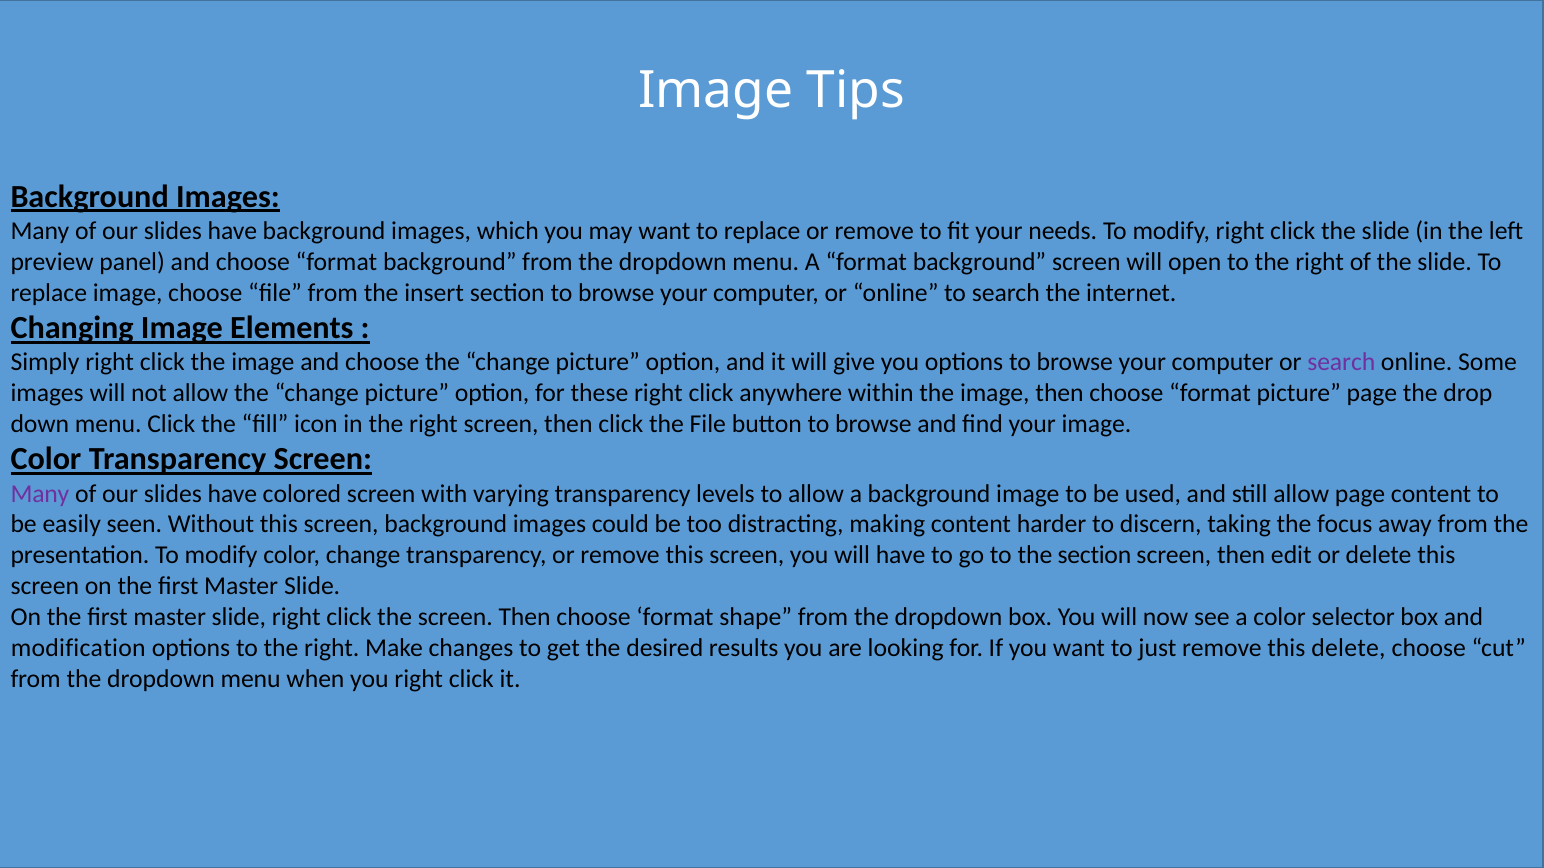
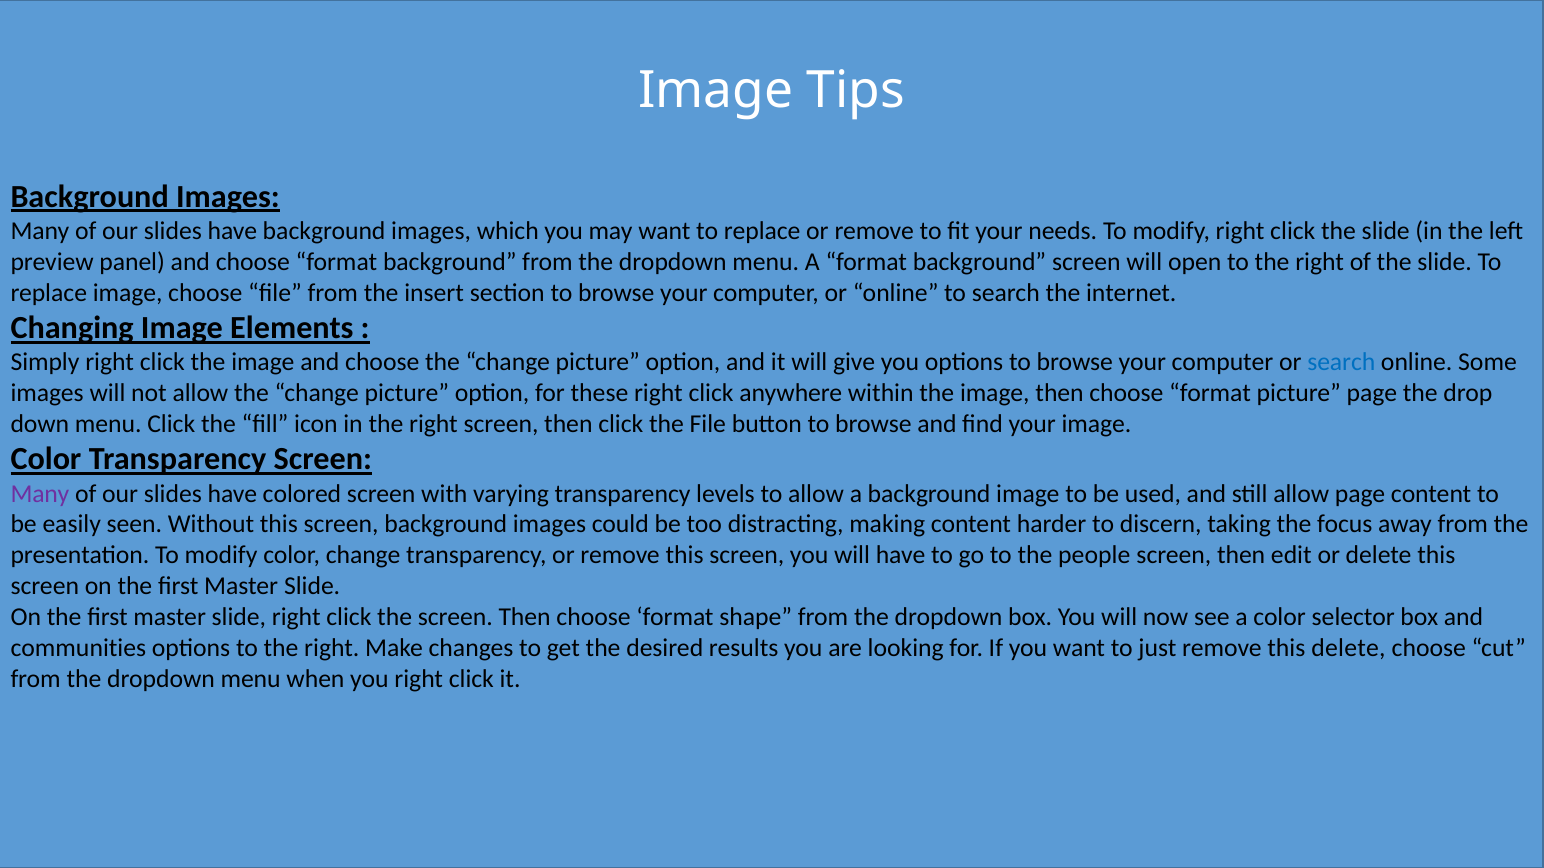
search at (1341, 363) colour: purple -> blue
the section: section -> people
modification: modification -> communities
